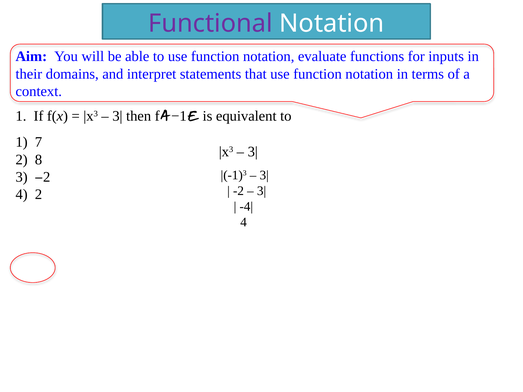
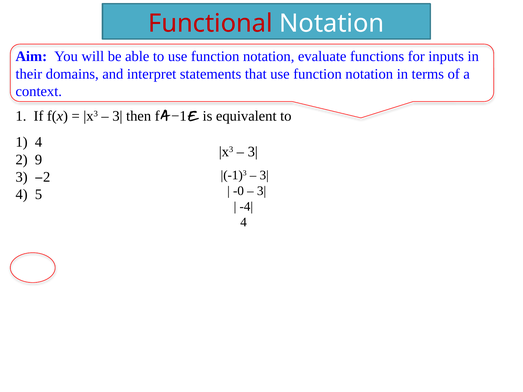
Functional colour: purple -> red
1 7: 7 -> 4
8: 8 -> 9
-2: -2 -> -0
4 2: 2 -> 5
